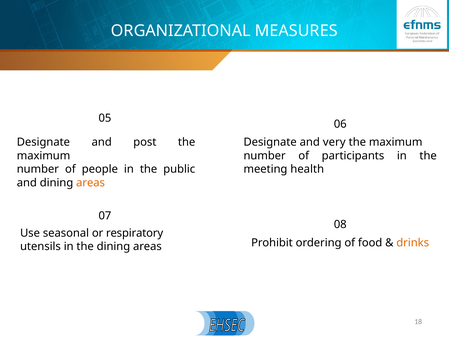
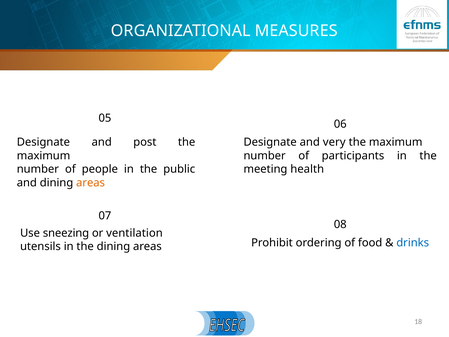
seasonal: seasonal -> sneezing
respiratory: respiratory -> ventilation
drinks colour: orange -> blue
